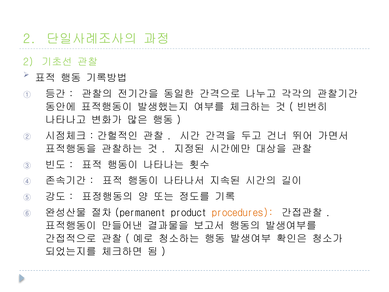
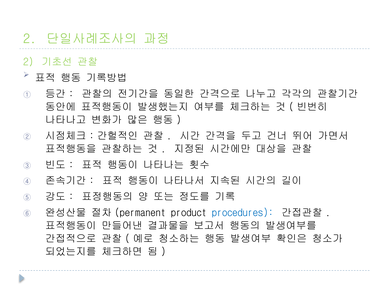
procedures colour: orange -> blue
